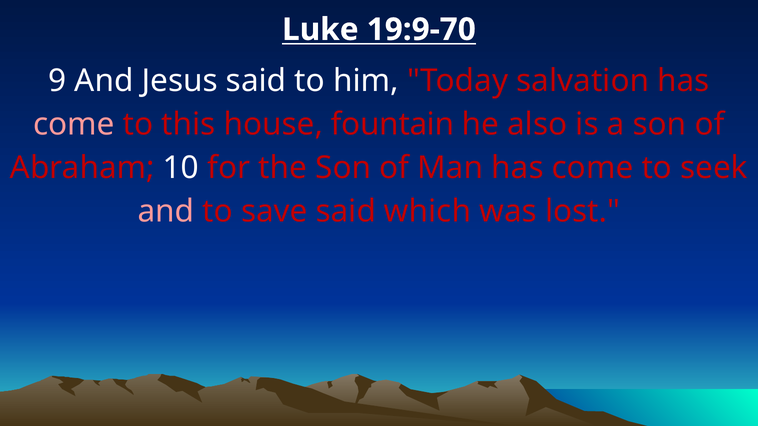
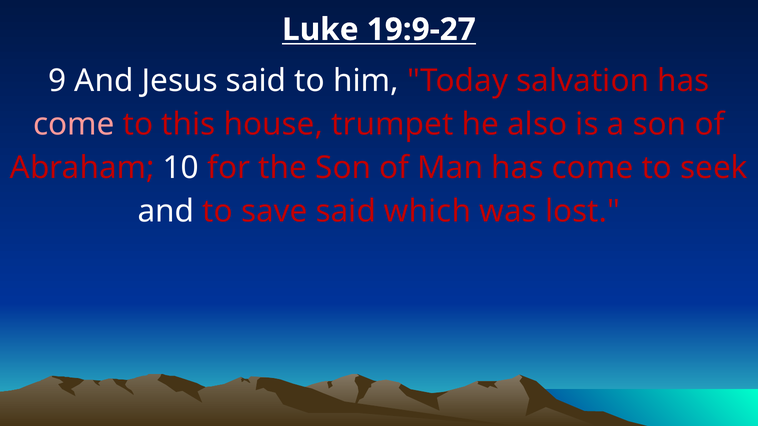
19:9-70: 19:9-70 -> 19:9-27
fountain: fountain -> trumpet
and at (166, 212) colour: pink -> white
